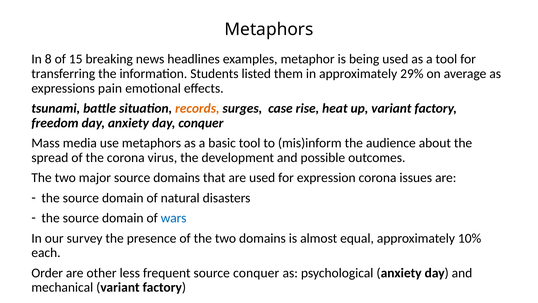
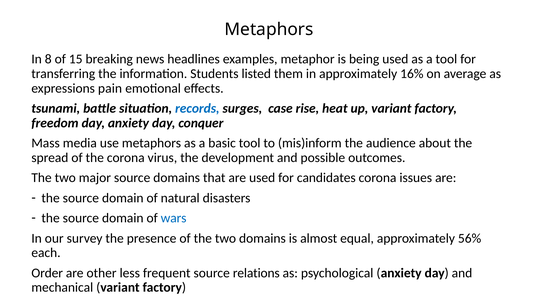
29%: 29% -> 16%
records colour: orange -> blue
expression: expression -> candidates
10%: 10% -> 56%
source conquer: conquer -> relations
